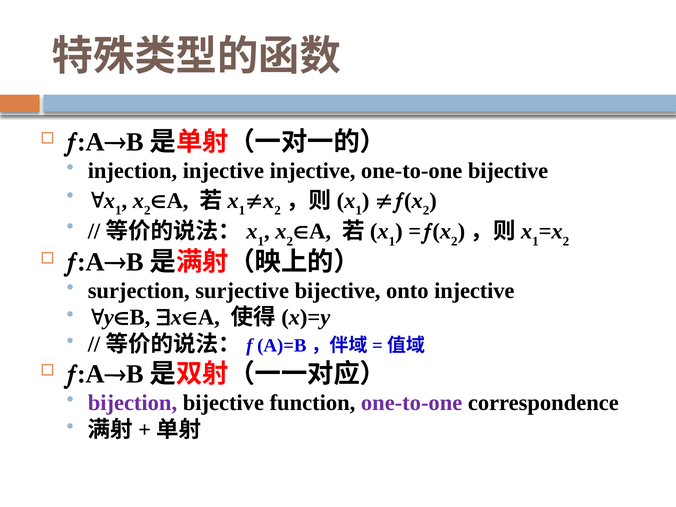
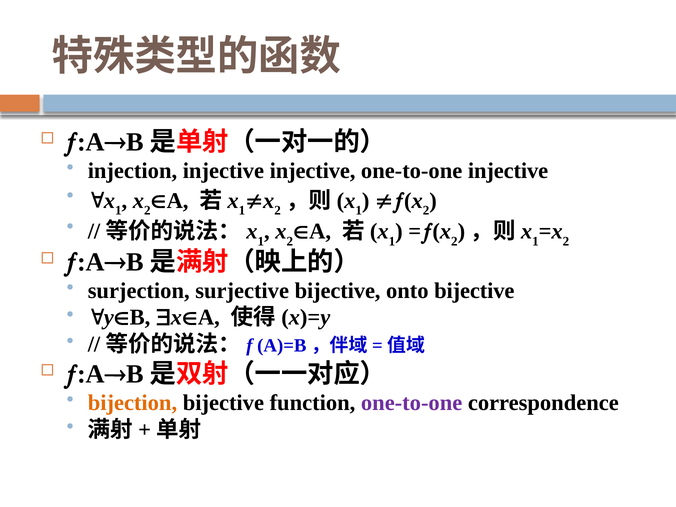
one-to-one bijective: bijective -> injective
onto injective: injective -> bijective
bijection colour: purple -> orange
